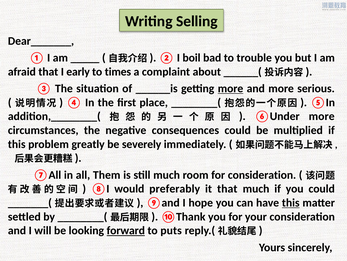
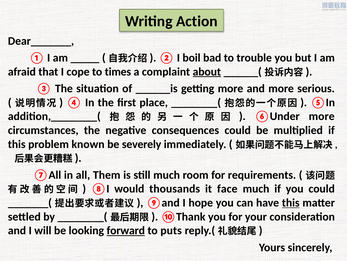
Selling: Selling -> Action
early: early -> cope
about underline: none -> present
more at (231, 88) underline: present -> none
greatly: greatly -> known
for consideration: consideration -> requirements
preferably: preferably -> thousands
it that: that -> face
